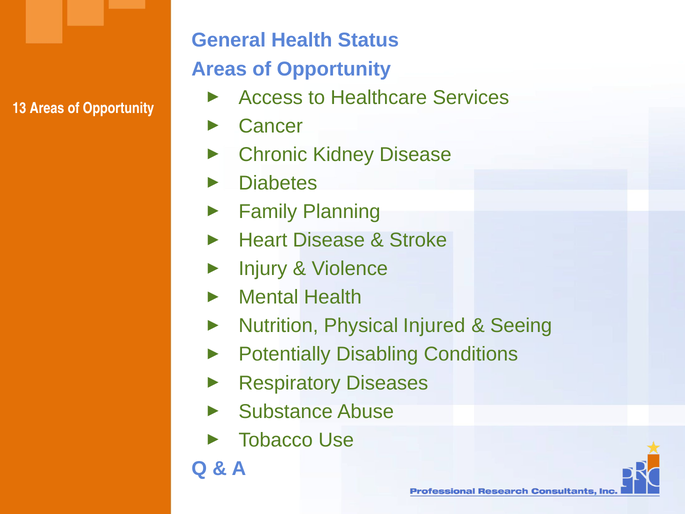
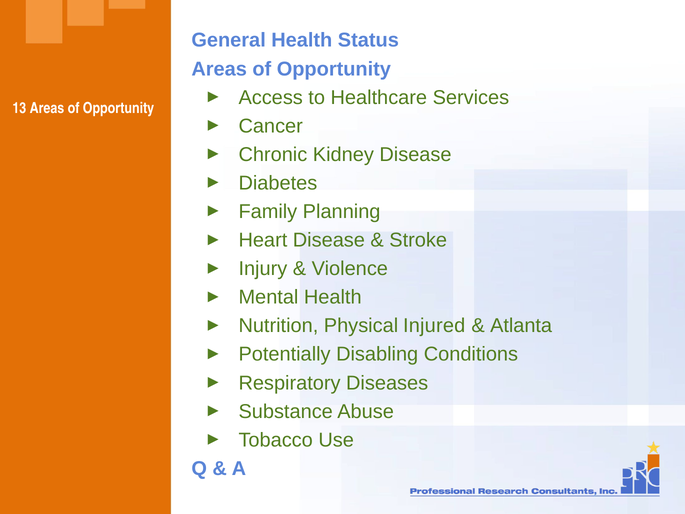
Seeing: Seeing -> Atlanta
